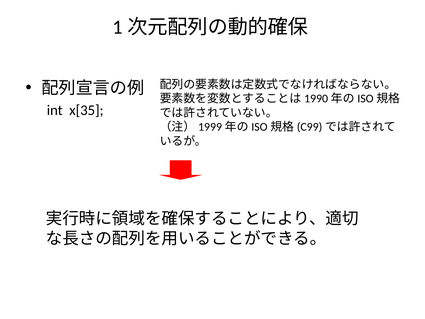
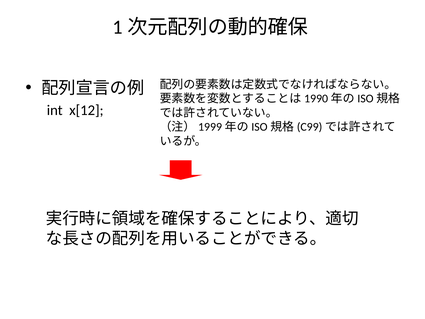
x[35: x[35 -> x[12
